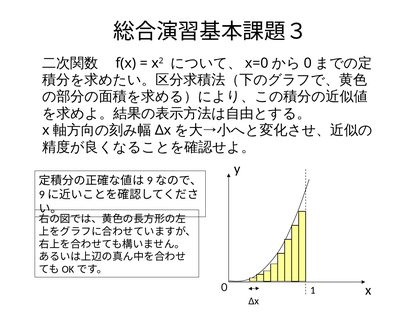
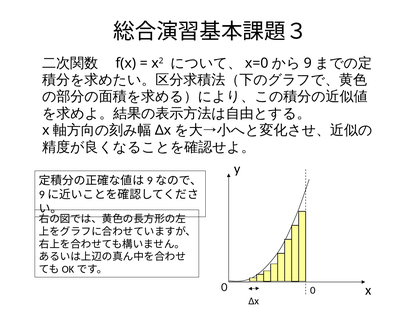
0: 0 -> 9
1: 1 -> 0
